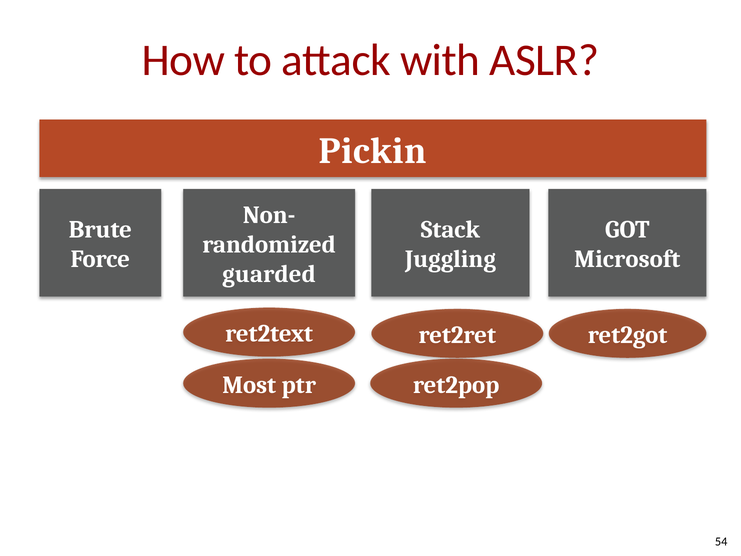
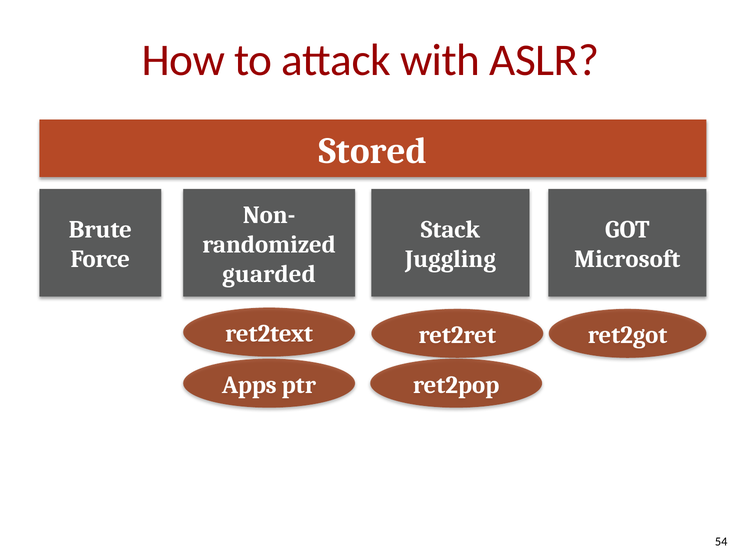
Pickin: Pickin -> Stored
Most: Most -> Apps
